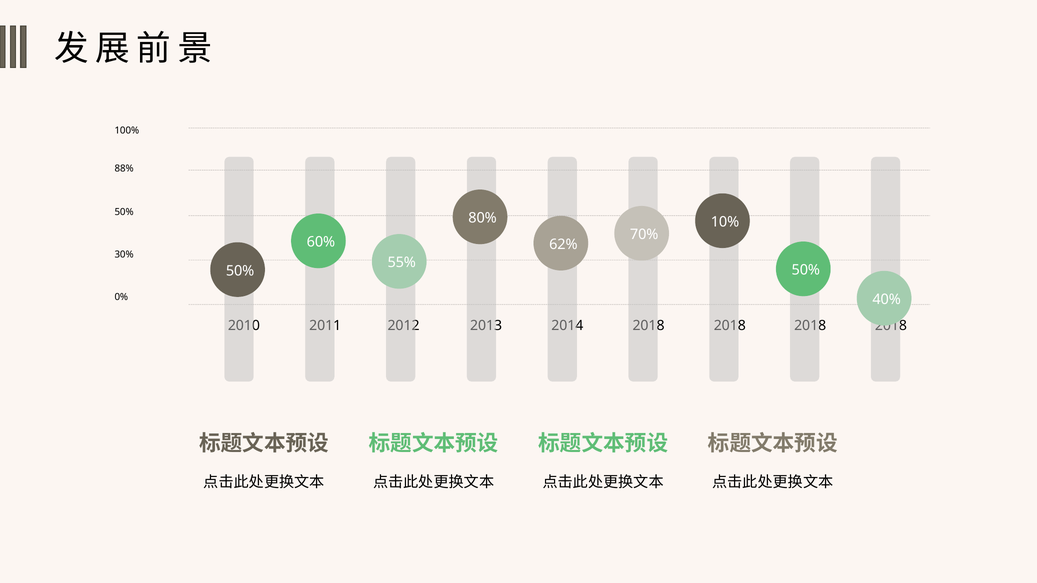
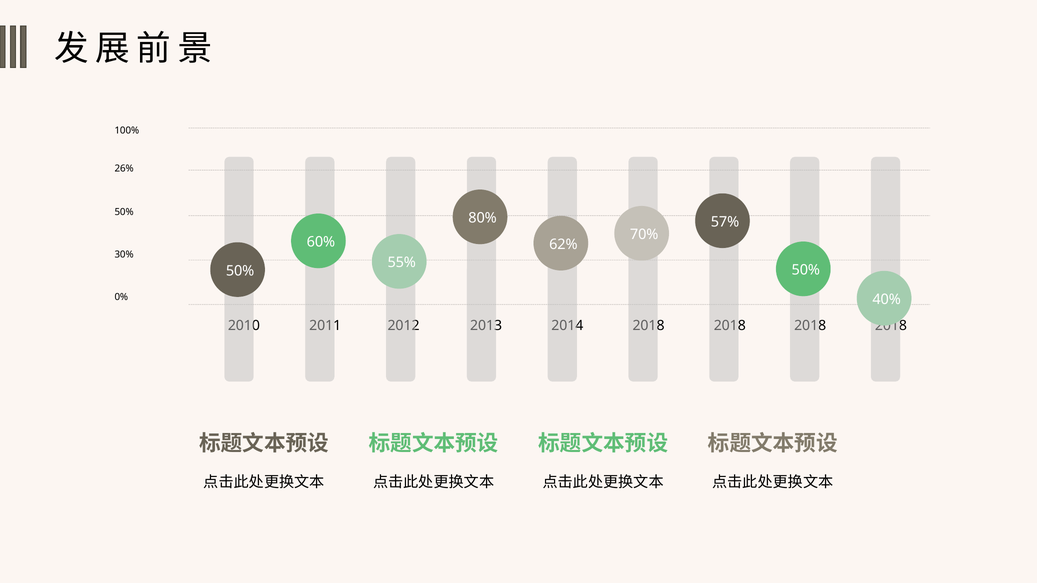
88%: 88% -> 26%
10%: 10% -> 57%
